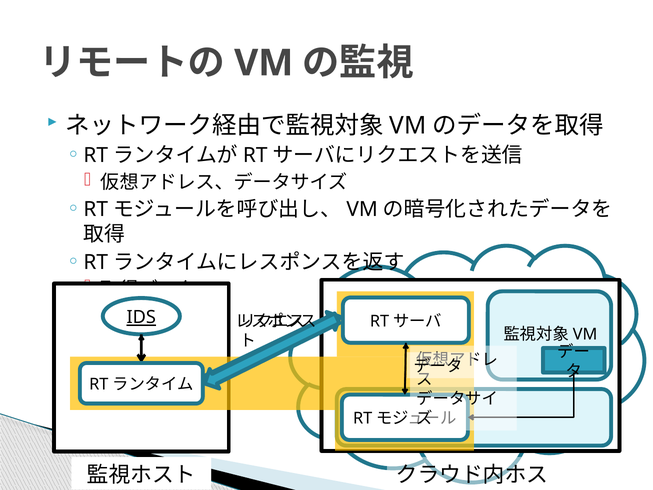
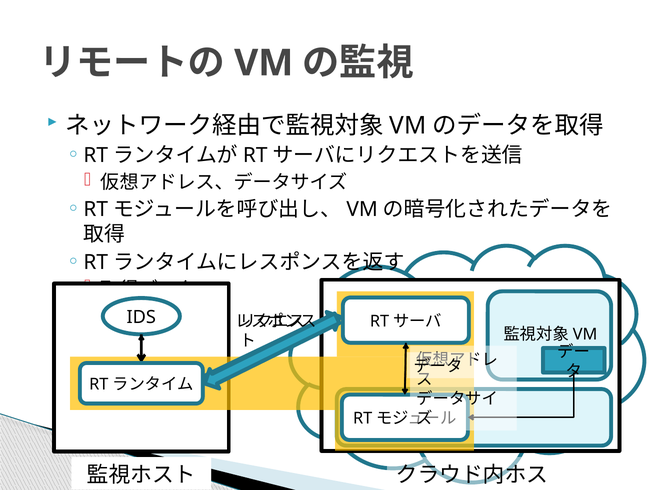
IDS underline: present -> none
